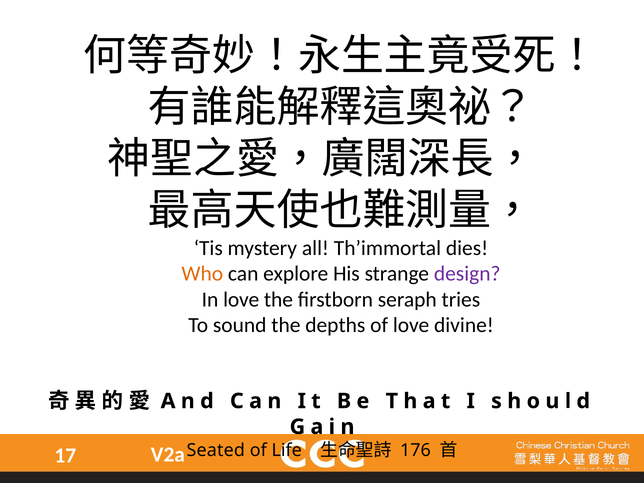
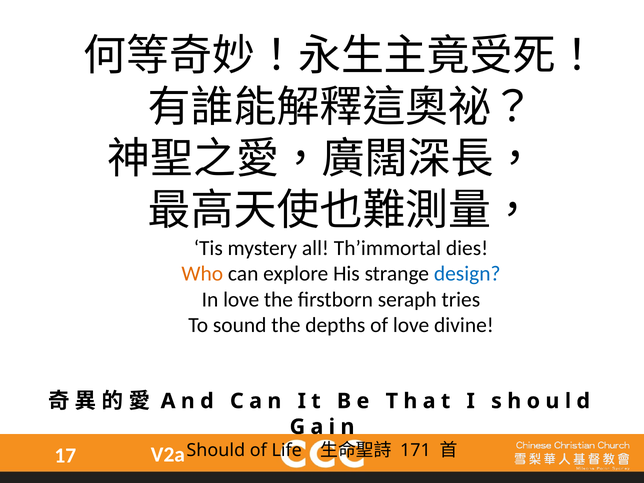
design colour: purple -> blue
Seated: Seated -> Should
176: 176 -> 171
